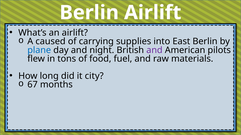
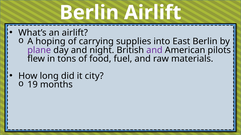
caused: caused -> hoping
plane colour: blue -> purple
67: 67 -> 19
